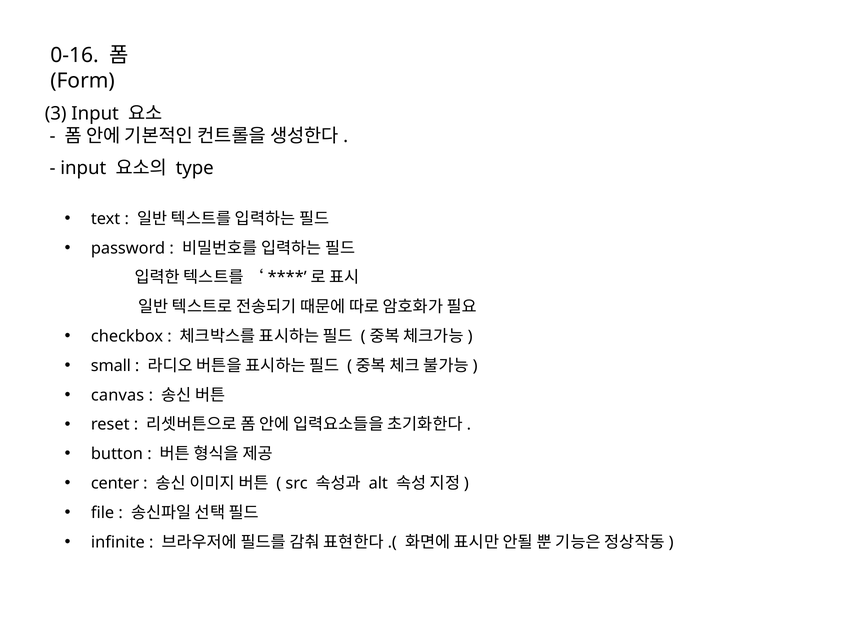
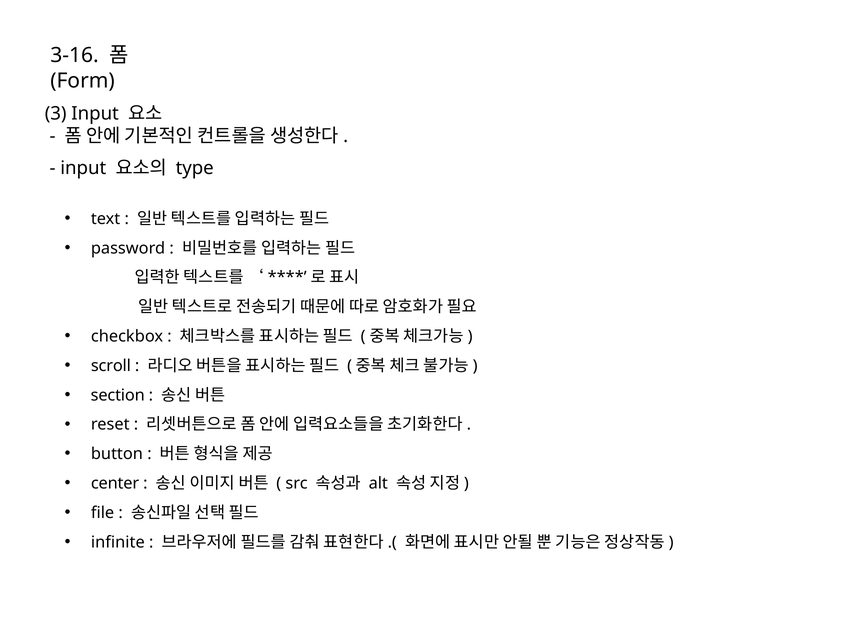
0-16: 0-16 -> 3-16
small: small -> scroll
canvas: canvas -> section
